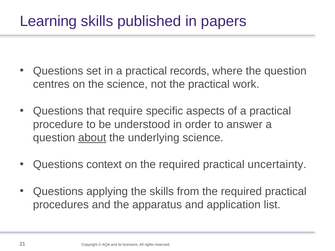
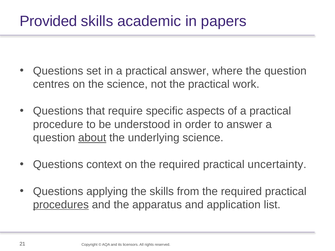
Learning: Learning -> Provided
published: published -> academic
practical records: records -> answer
procedures underline: none -> present
